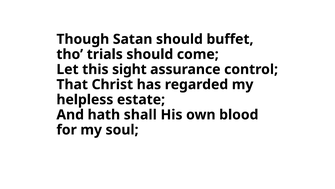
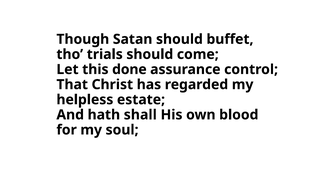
sight: sight -> done
